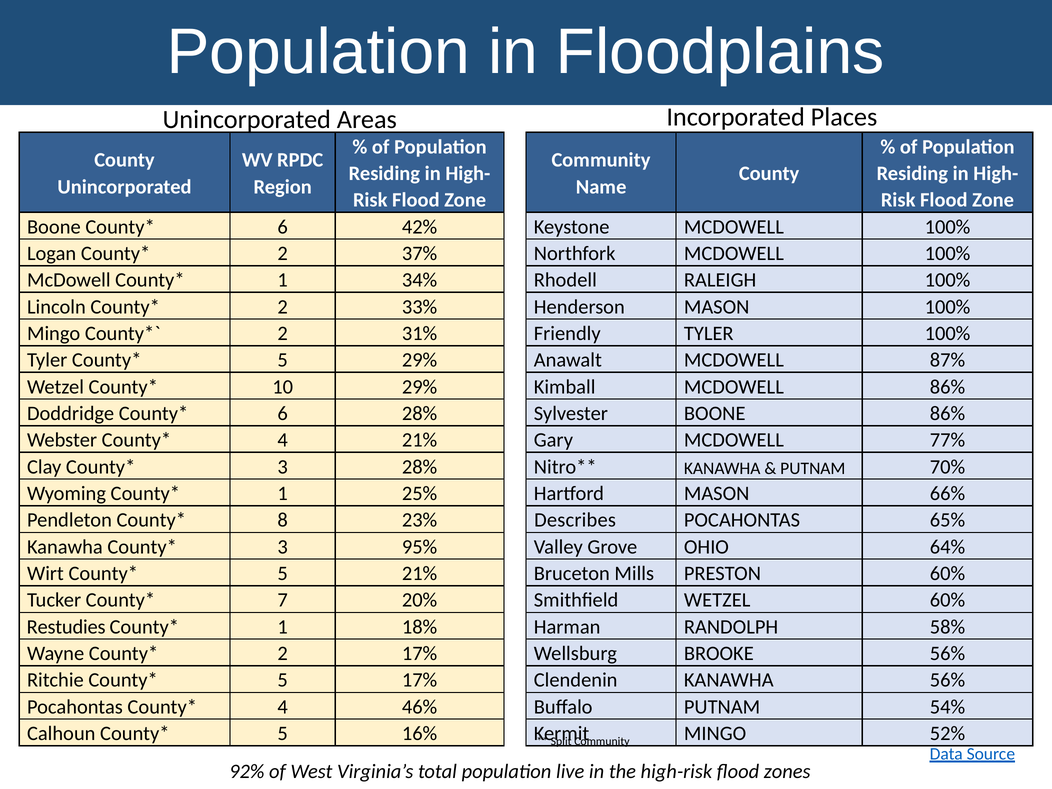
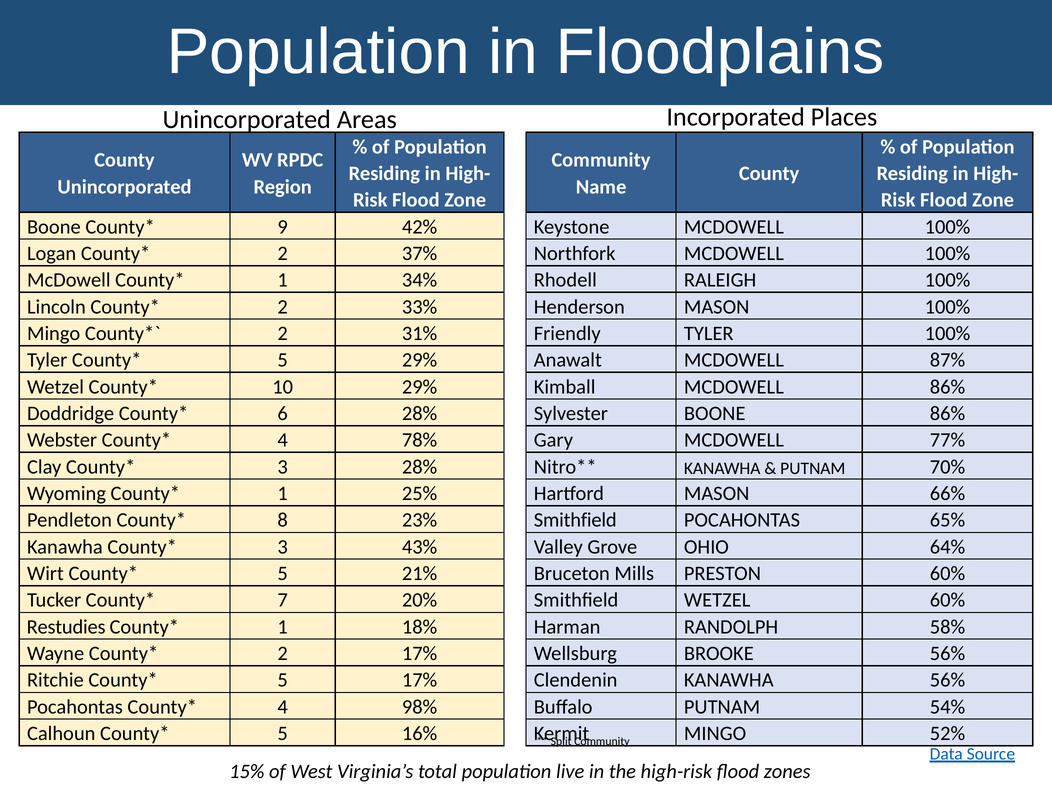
6 at (283, 227): 6 -> 9
4 21%: 21% -> 78%
Describes at (575, 520): Describes -> Smithfield
95%: 95% -> 43%
46%: 46% -> 98%
92%: 92% -> 15%
